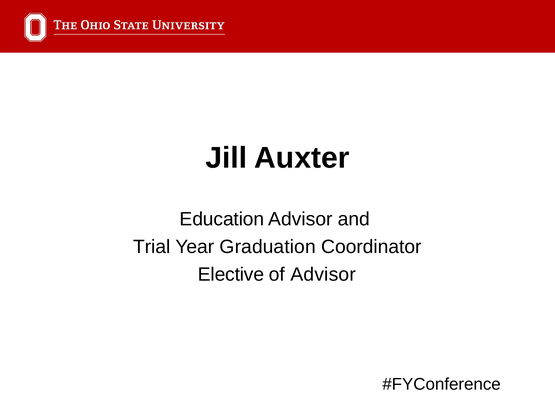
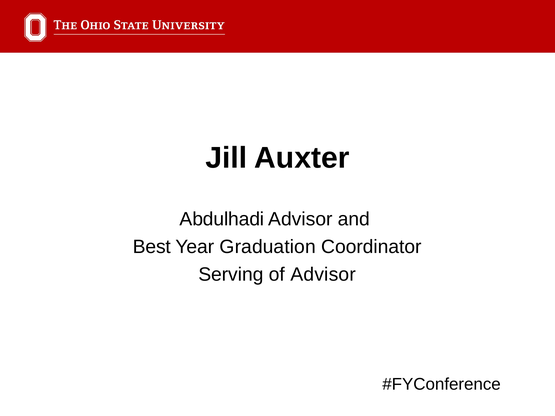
Education: Education -> Abdulhadi
Trial: Trial -> Best
Elective: Elective -> Serving
